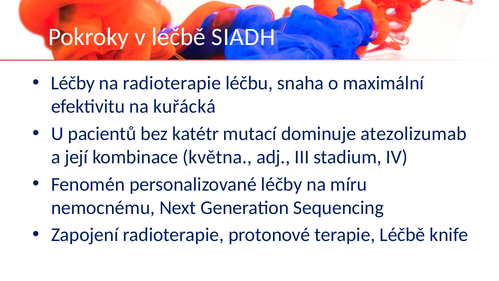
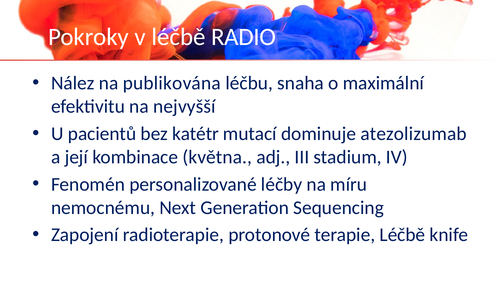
SIADH: SIADH -> RADIO
Léčby at (73, 83): Léčby -> Nález
na radioterapie: radioterapie -> publikována
kuřácká: kuřácká -> nejvyšší
